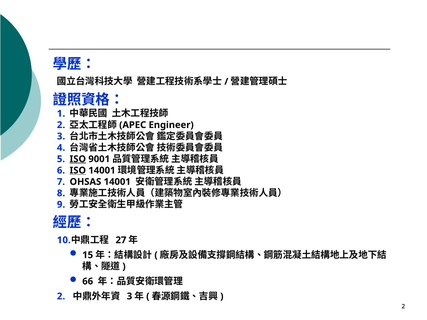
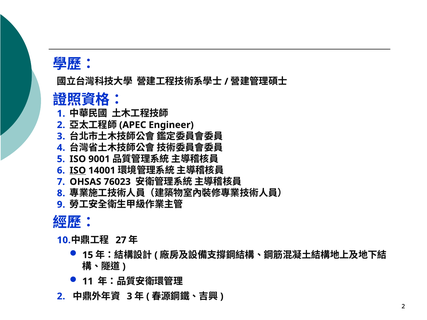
ISO at (78, 159) underline: present -> none
OHSAS 14001: 14001 -> 76023
66: 66 -> 11
